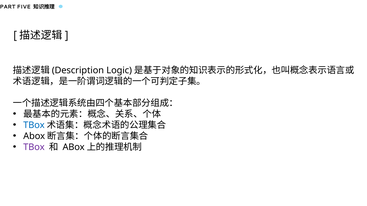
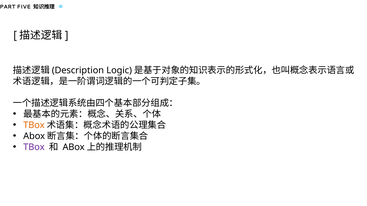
TBox at (34, 125) colour: blue -> orange
